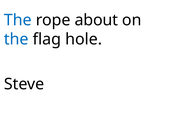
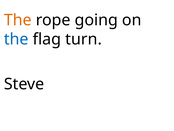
The at (18, 20) colour: blue -> orange
about: about -> going
hole: hole -> turn
